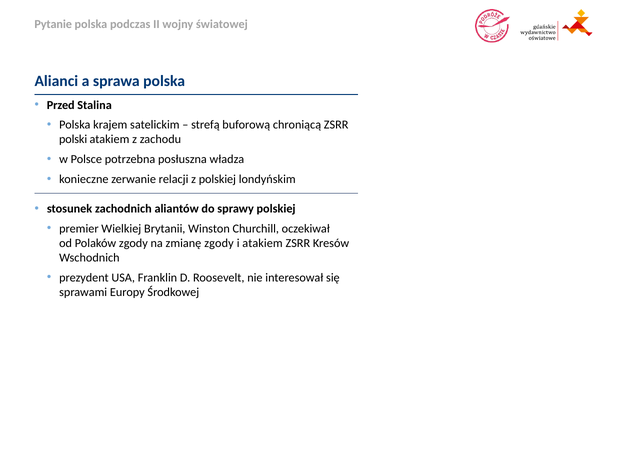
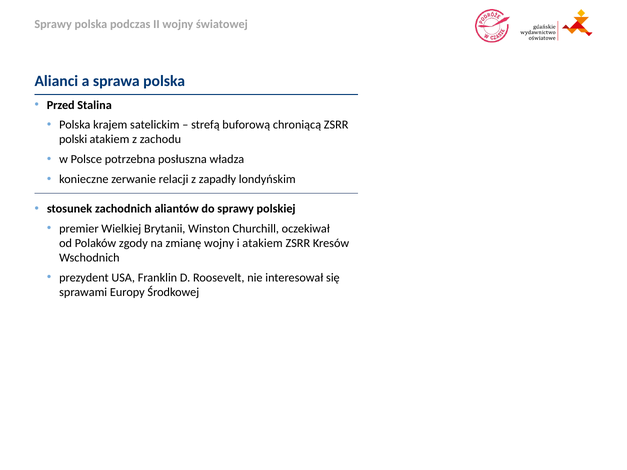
Pytanie at (53, 24): Pytanie -> Sprawy
z polskiej: polskiej -> zapadły
zmianę zgody: zgody -> wojny
